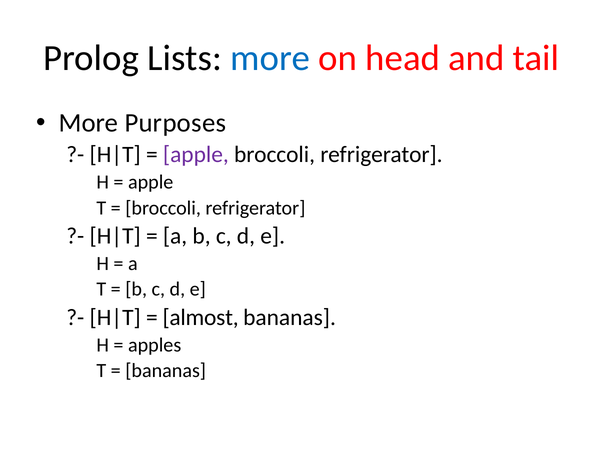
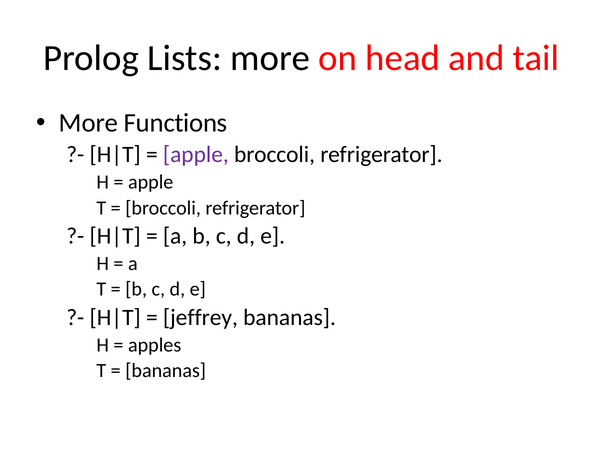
more at (270, 58) colour: blue -> black
Purposes: Purposes -> Functions
almost: almost -> jeffrey
